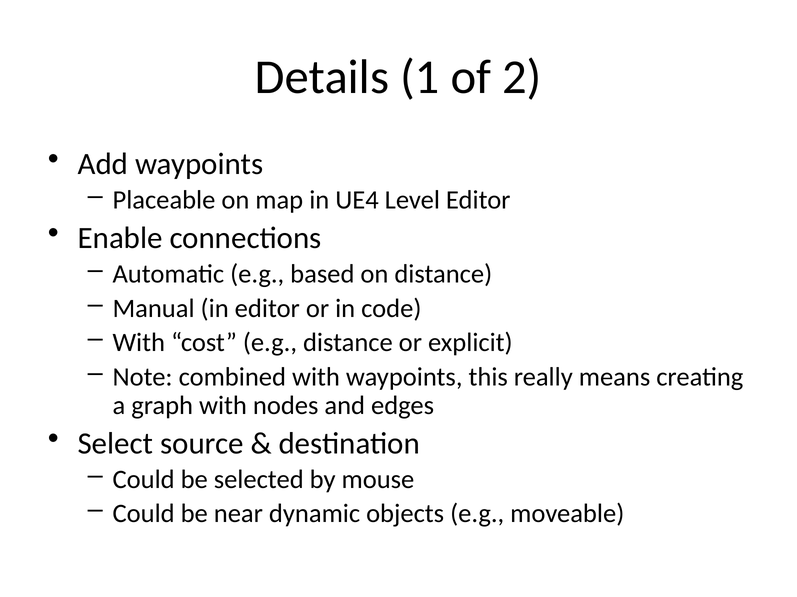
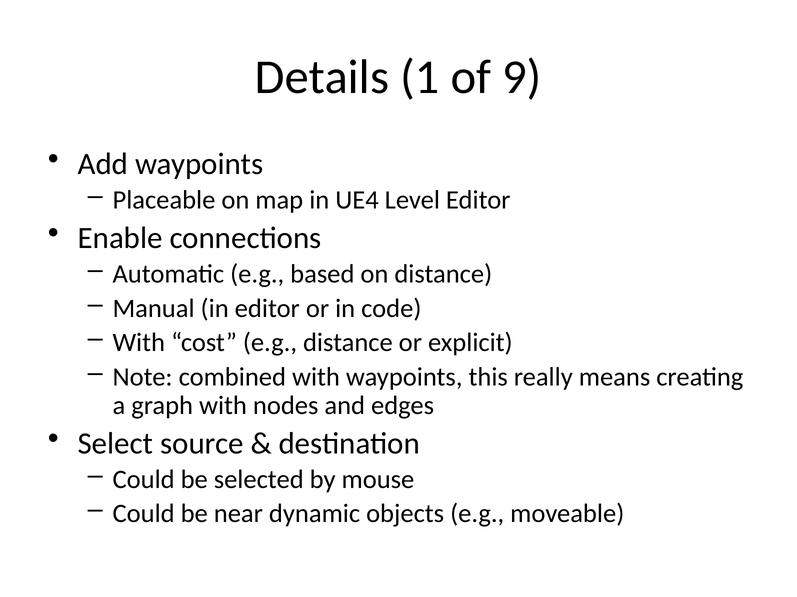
2: 2 -> 9
